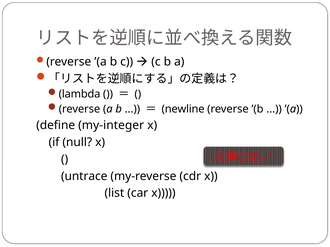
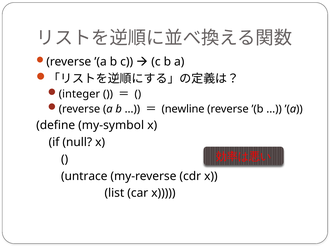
lambda: lambda -> integer
my-integer: my-integer -> my-symbol
